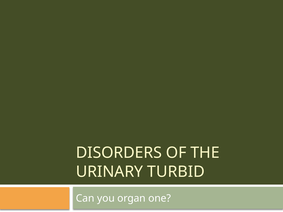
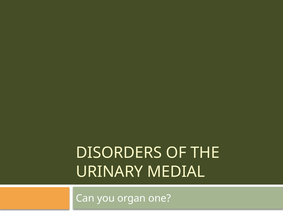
TURBID: TURBID -> MEDIAL
